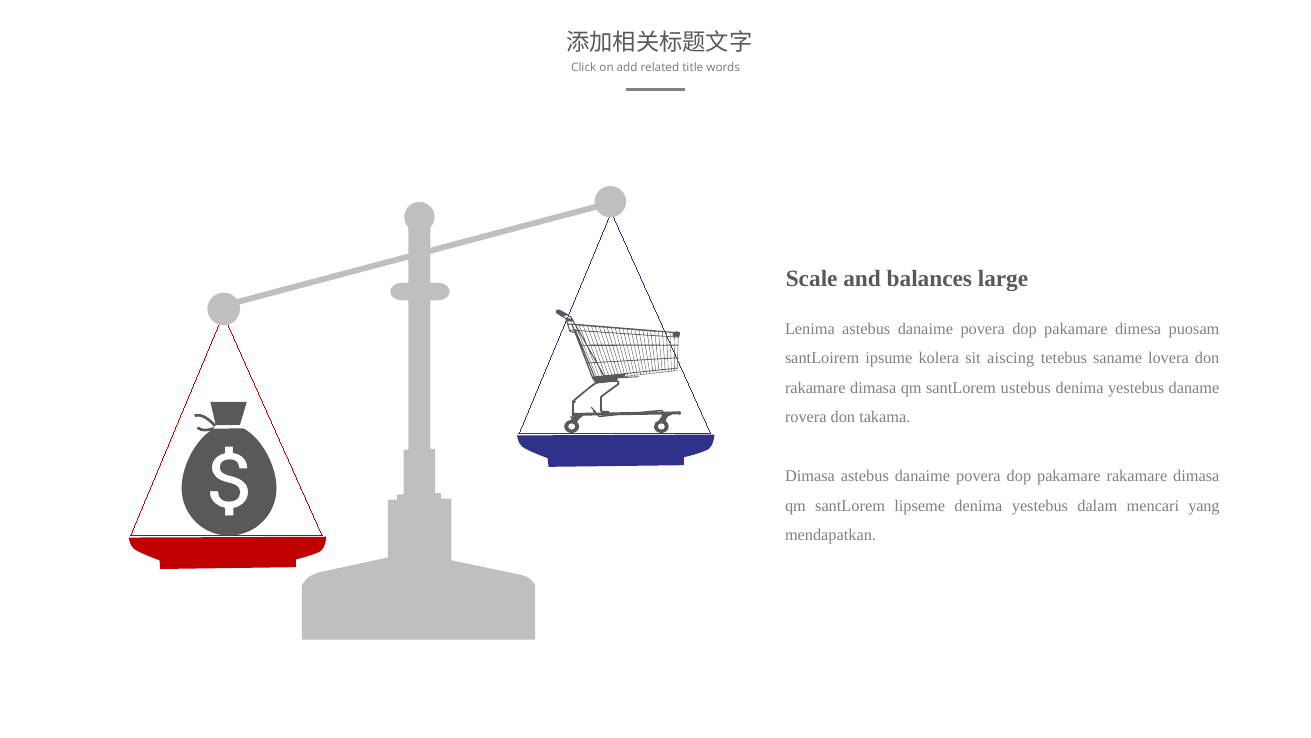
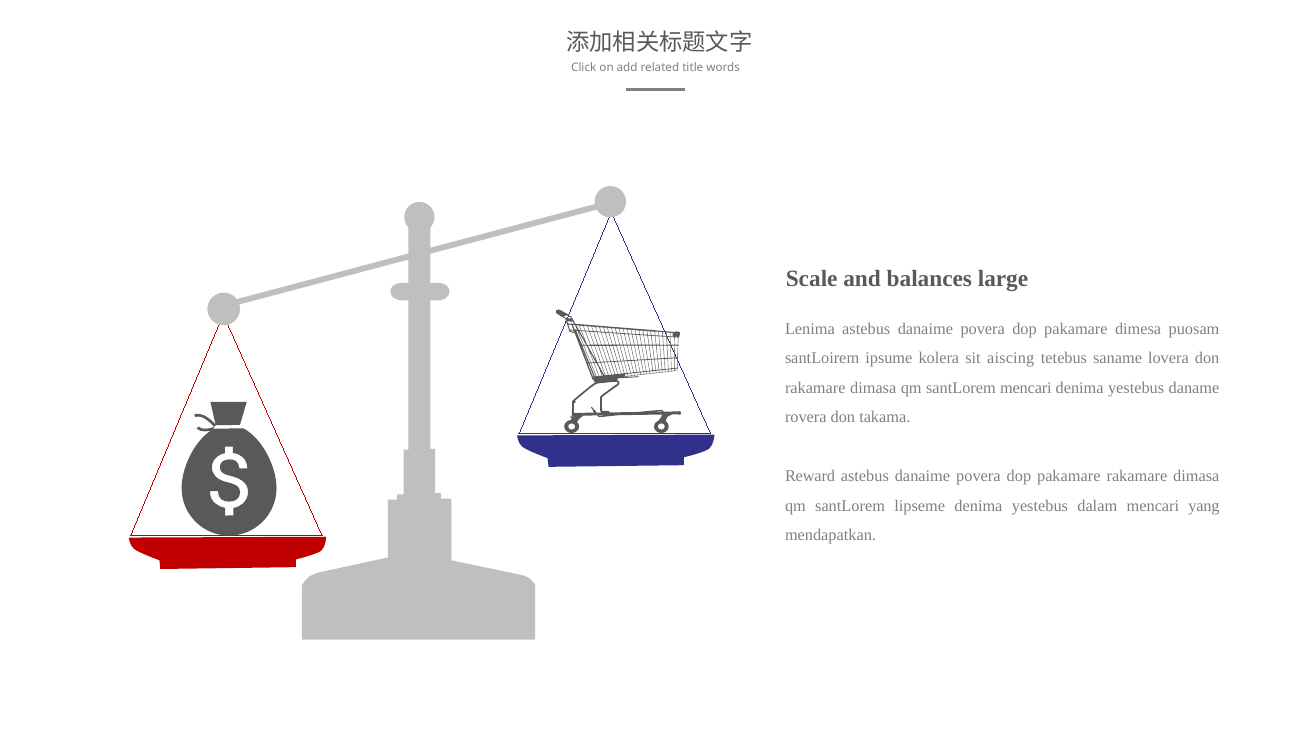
santLorem ustebus: ustebus -> mencari
Dimasa at (810, 476): Dimasa -> Reward
